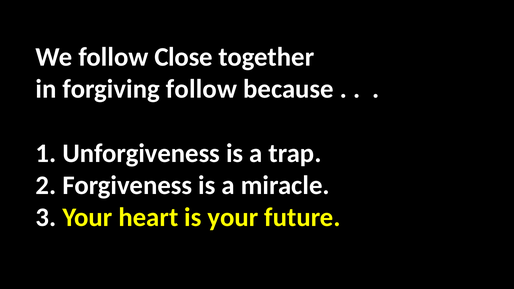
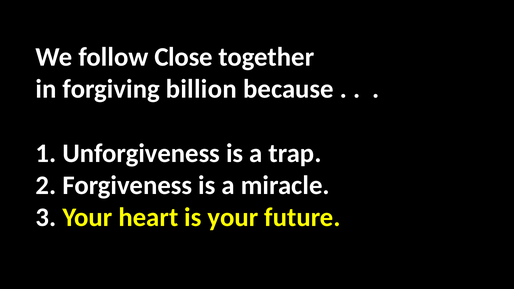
forgiving follow: follow -> billion
